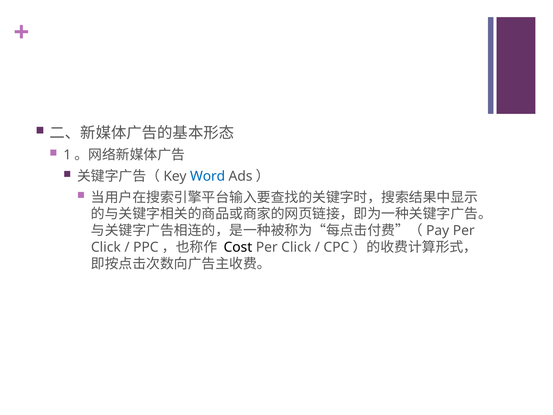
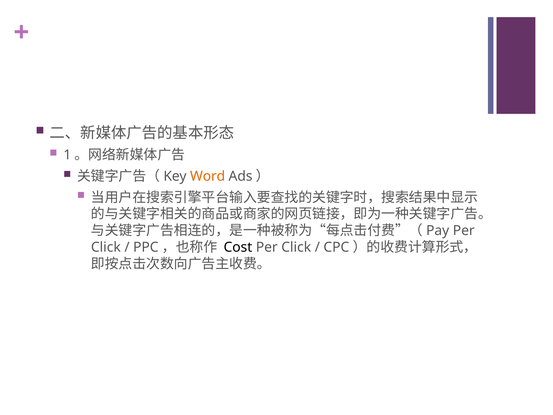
Word colour: blue -> orange
